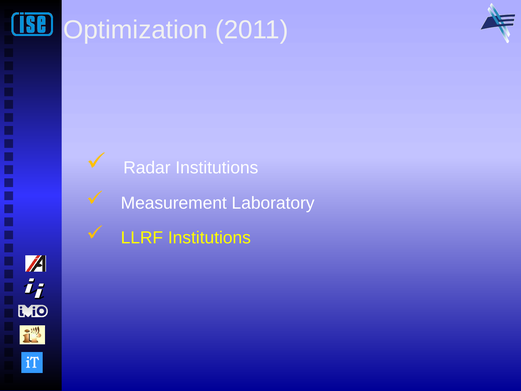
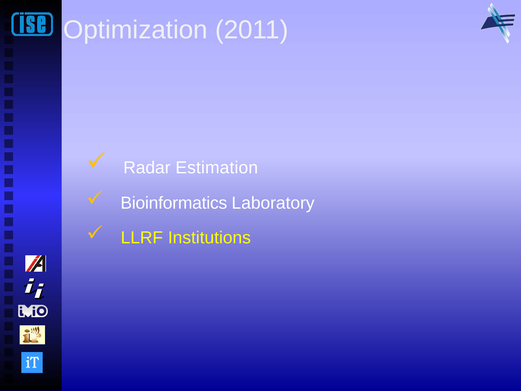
Radar Institutions: Institutions -> Estimation
Measurement: Measurement -> Bioinformatics
